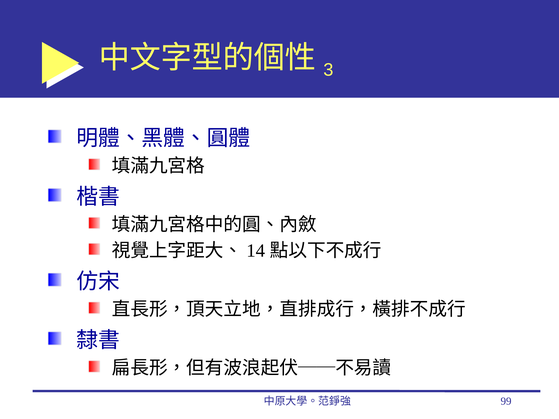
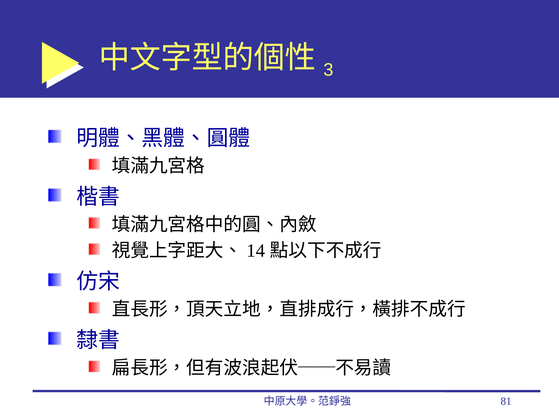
99: 99 -> 81
